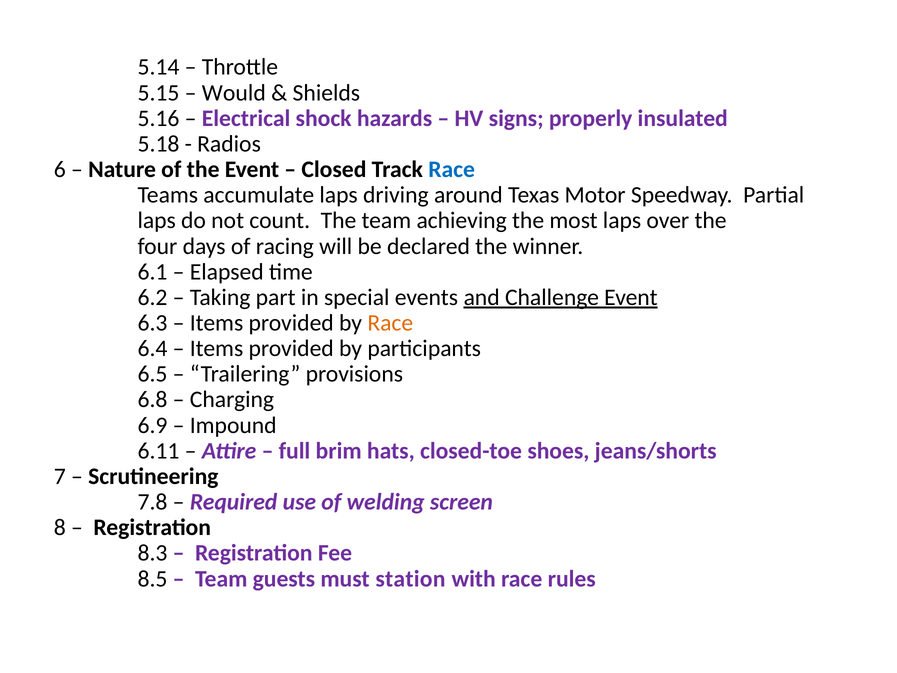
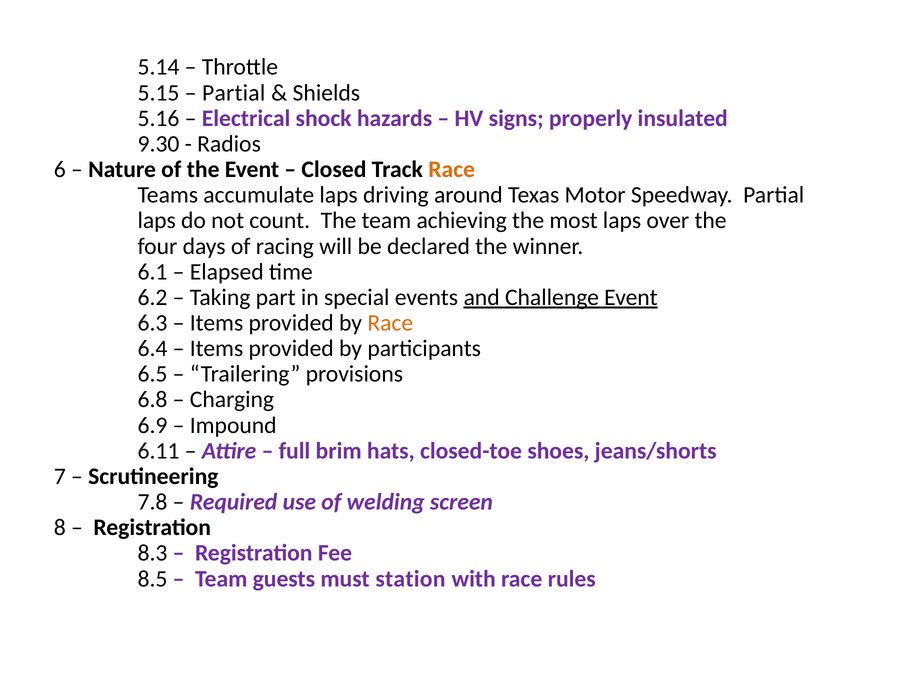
Would at (234, 93): Would -> Partial
5.18: 5.18 -> 9.30
Race at (452, 169) colour: blue -> orange
